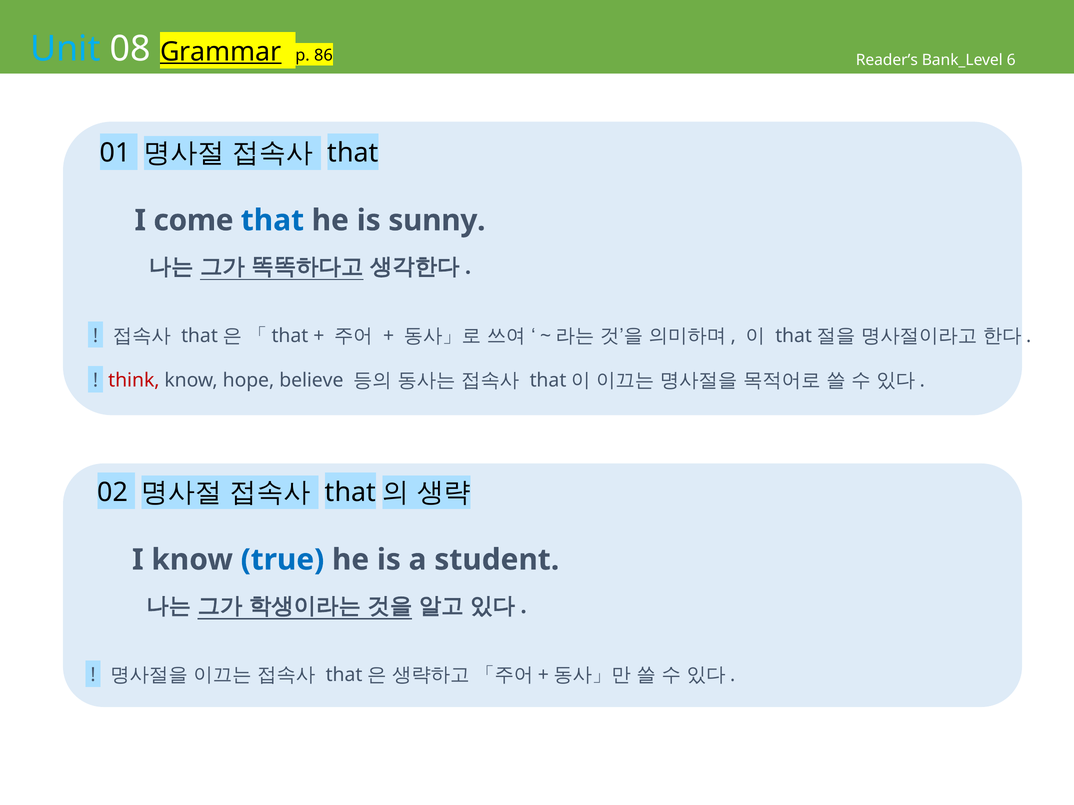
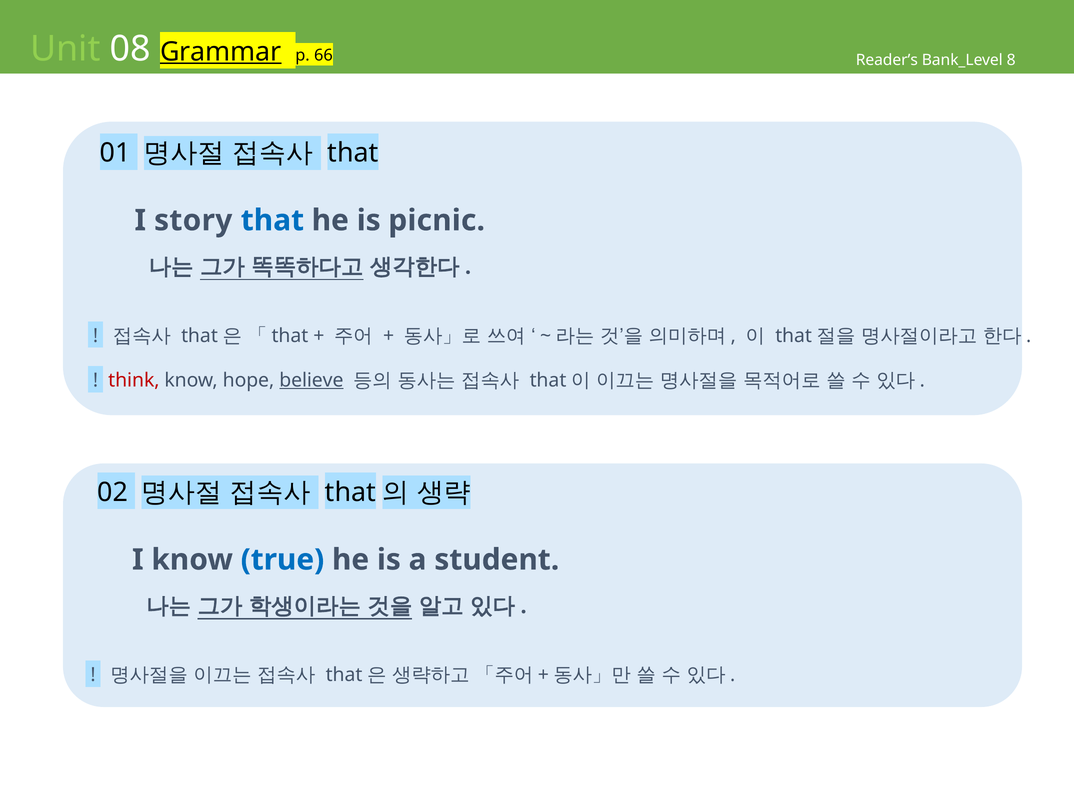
Unit colour: light blue -> light green
86: 86 -> 66
6: 6 -> 8
come: come -> story
sunny: sunny -> picnic
believe underline: none -> present
